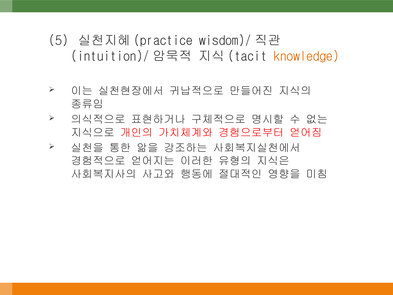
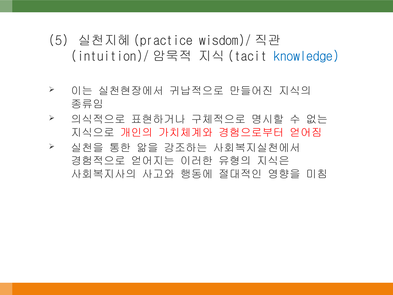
knowledge colour: orange -> blue
